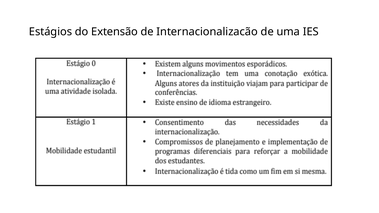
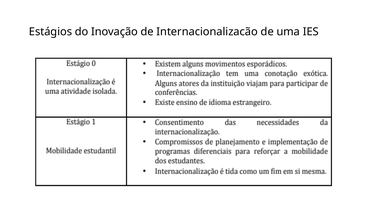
Extensão: Extensão -> Inovação
